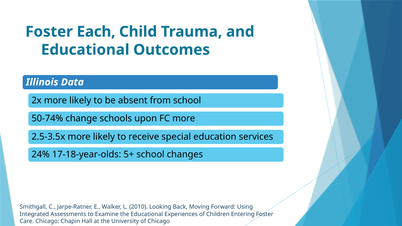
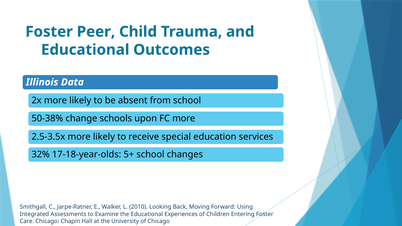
Each: Each -> Peer
50-74%: 50-74% -> 50-38%
24%: 24% -> 32%
